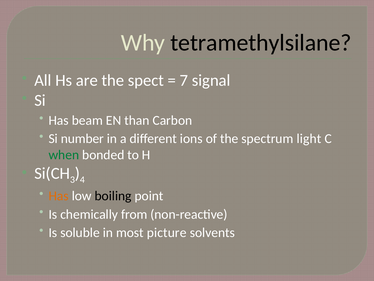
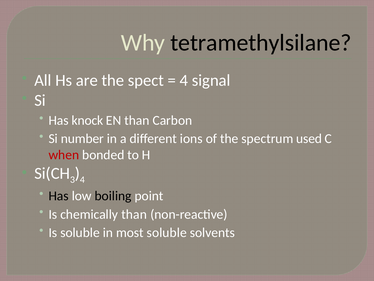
7 at (184, 80): 7 -> 4
beam: beam -> knock
light: light -> used
when colour: green -> red
Has at (59, 196) colour: orange -> black
chemically from: from -> than
most picture: picture -> soluble
